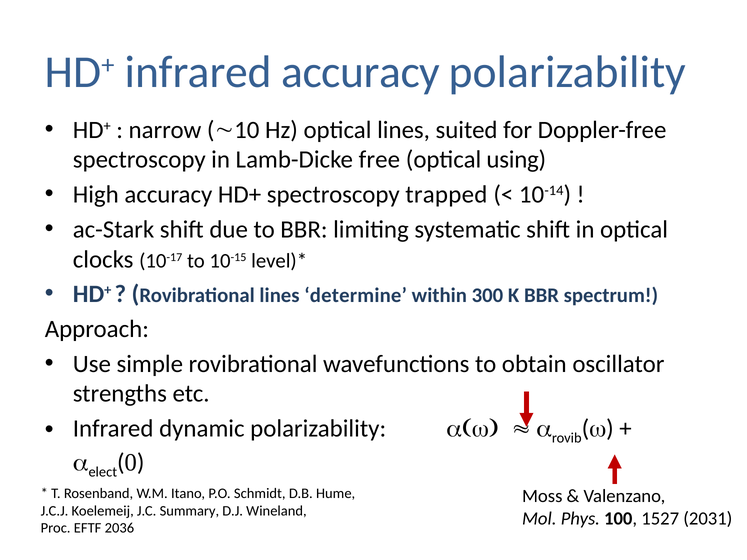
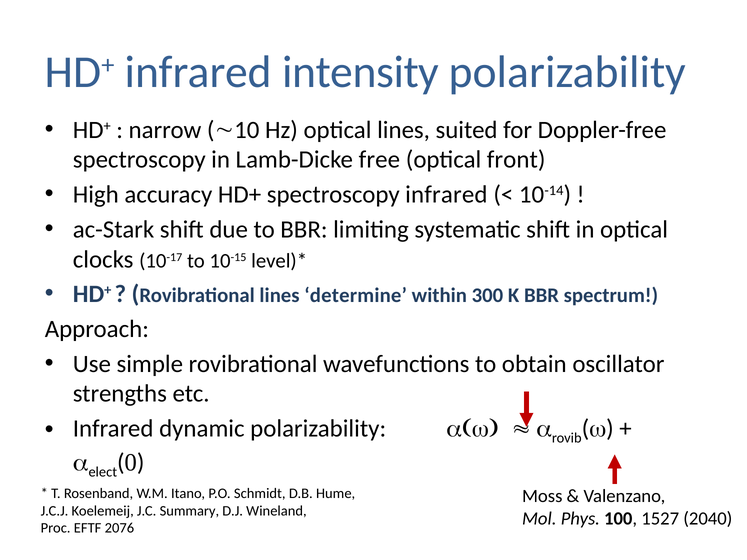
infrared accuracy: accuracy -> intensity
using: using -> front
spectroscopy trapped: trapped -> infrared
2031: 2031 -> 2040
2036: 2036 -> 2076
